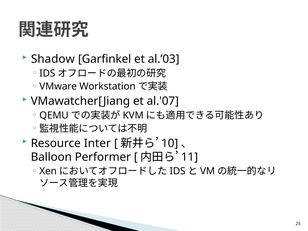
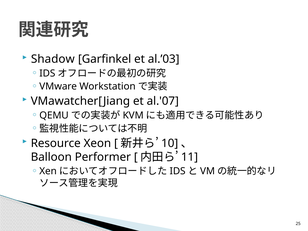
Inter: Inter -> Xeon
